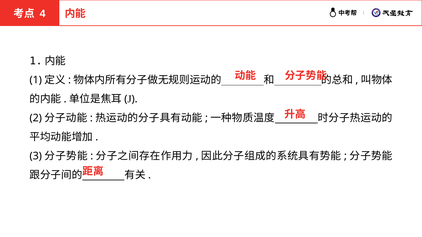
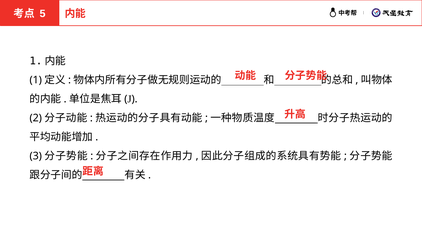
4: 4 -> 5
